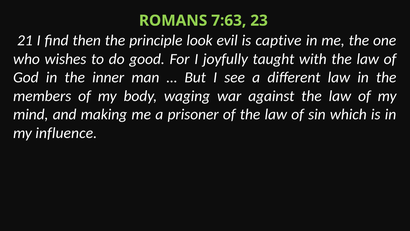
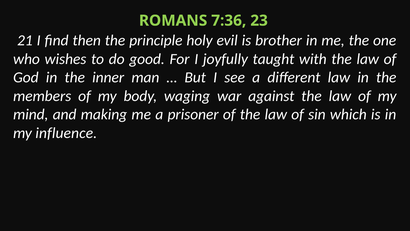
7:63: 7:63 -> 7:36
look: look -> holy
captive: captive -> brother
